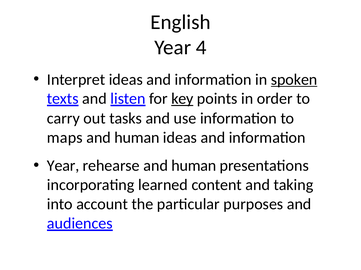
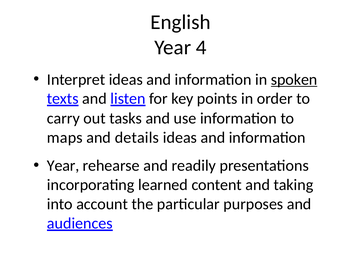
key underline: present -> none
human at (137, 138): human -> details
rehearse and human: human -> readily
